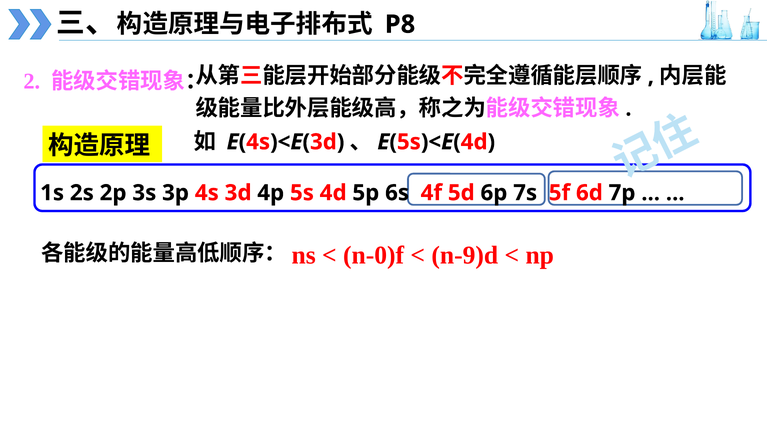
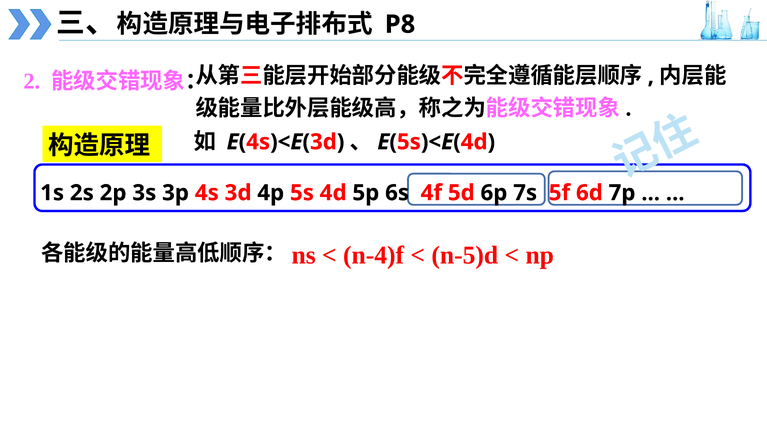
n-0)f: n-0)f -> n-4)f
n-9)d: n-9)d -> n-5)d
